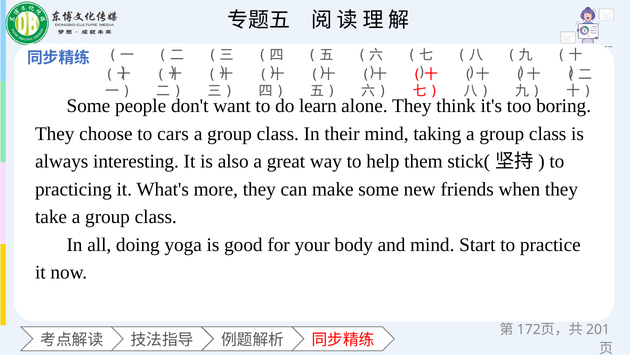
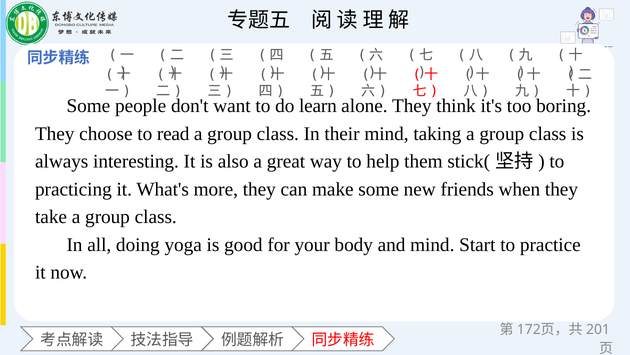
cars: cars -> read
